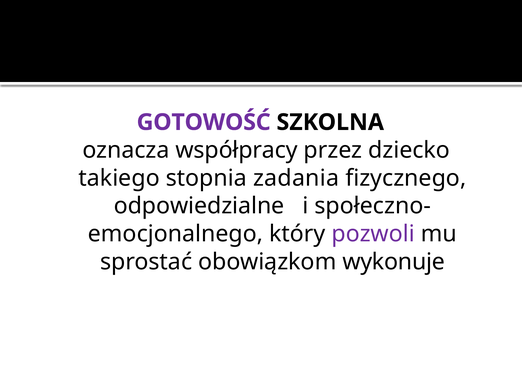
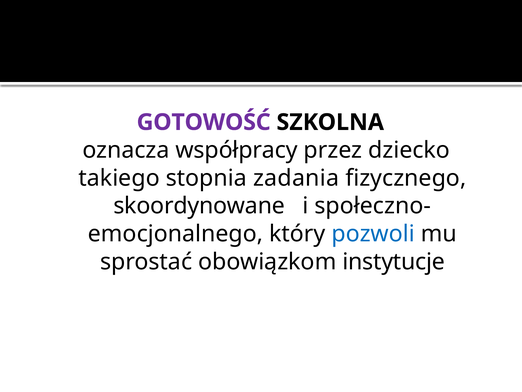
odpowiedzialne: odpowiedzialne -> skoordynowane
pozwoli colour: purple -> blue
wykonuje: wykonuje -> instytucje
